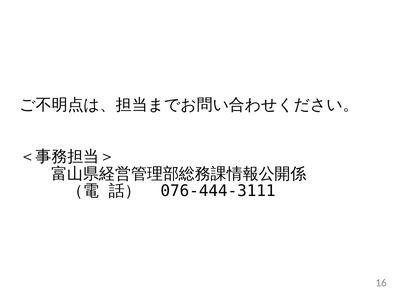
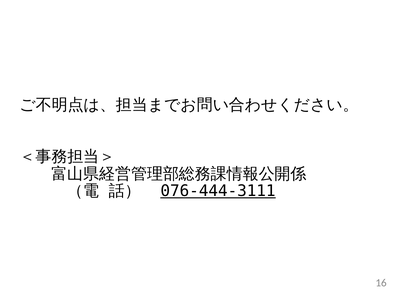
076-444-3111 underline: none -> present
